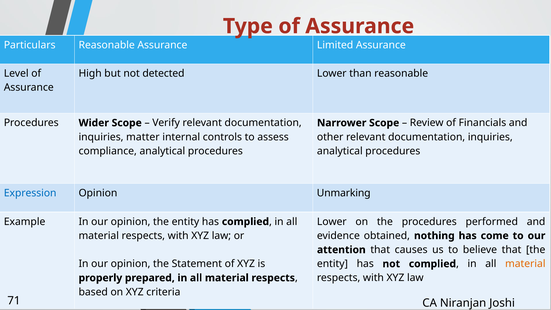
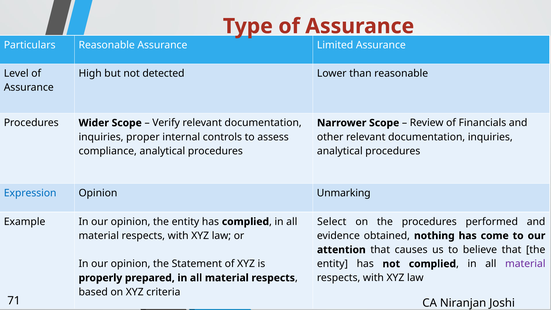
matter: matter -> proper
Lower at (332, 222): Lower -> Select
material at (525, 264) colour: orange -> purple
